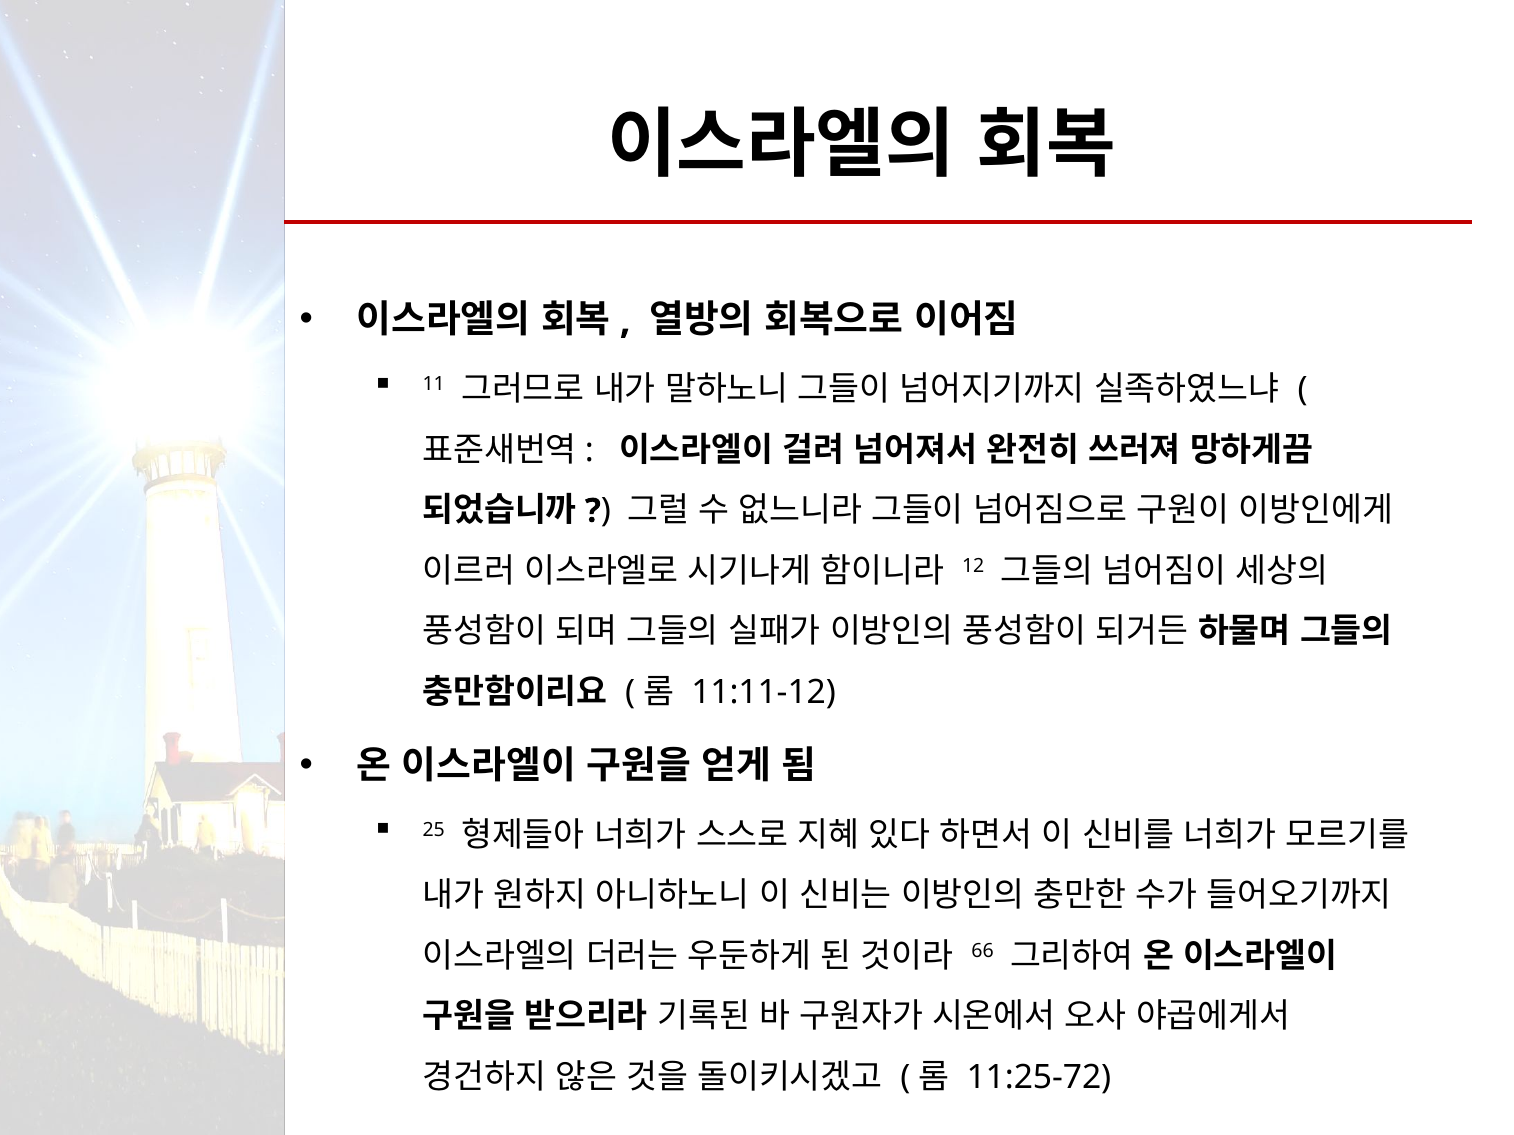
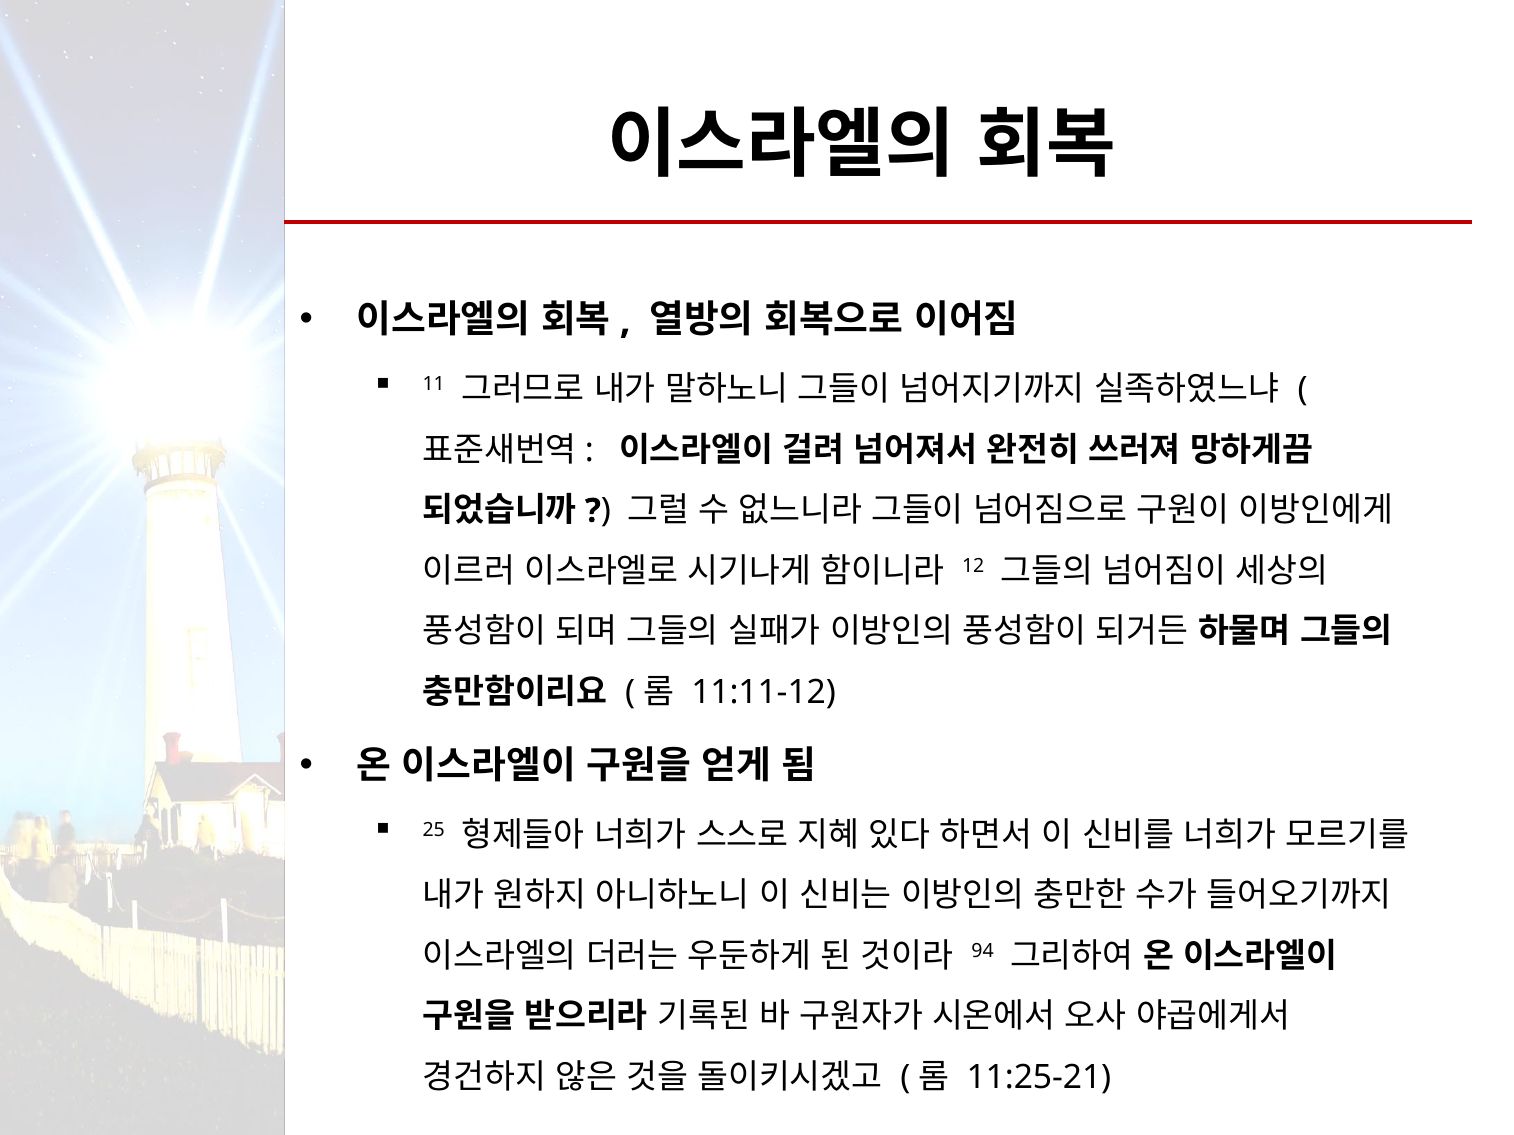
66: 66 -> 94
11:25-72: 11:25-72 -> 11:25-21
